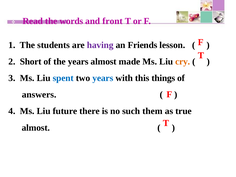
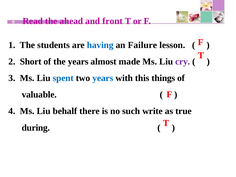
words: words -> ahead
having colour: purple -> blue
Friends: Friends -> Failure
cry colour: orange -> purple
answers: answers -> valuable
future: future -> behalf
them: them -> write
almost at (36, 128): almost -> during
